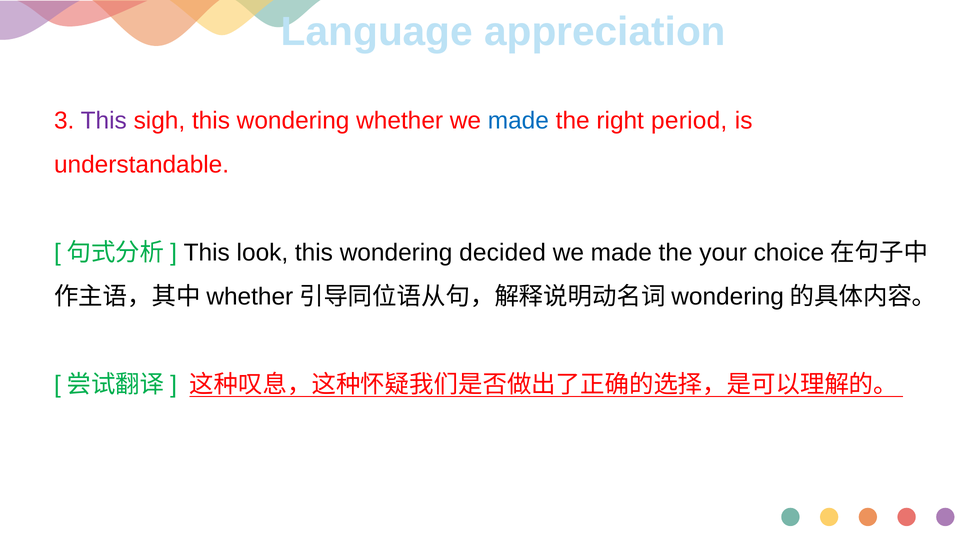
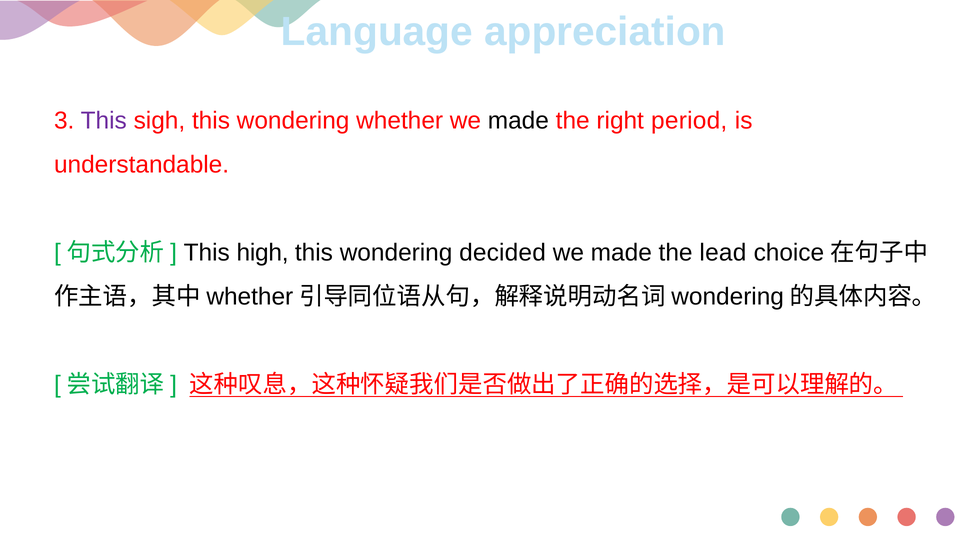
made at (518, 121) colour: blue -> black
look: look -> high
your: your -> lead
